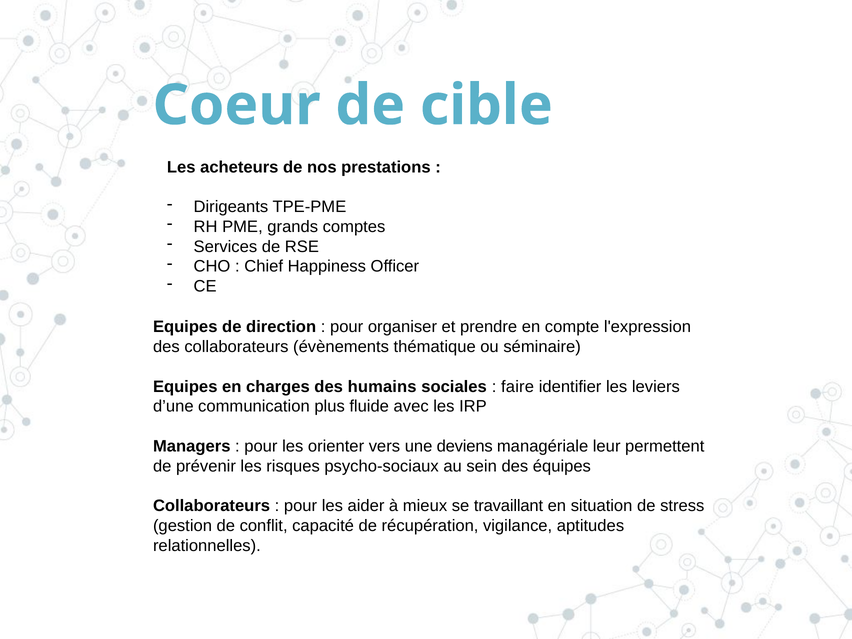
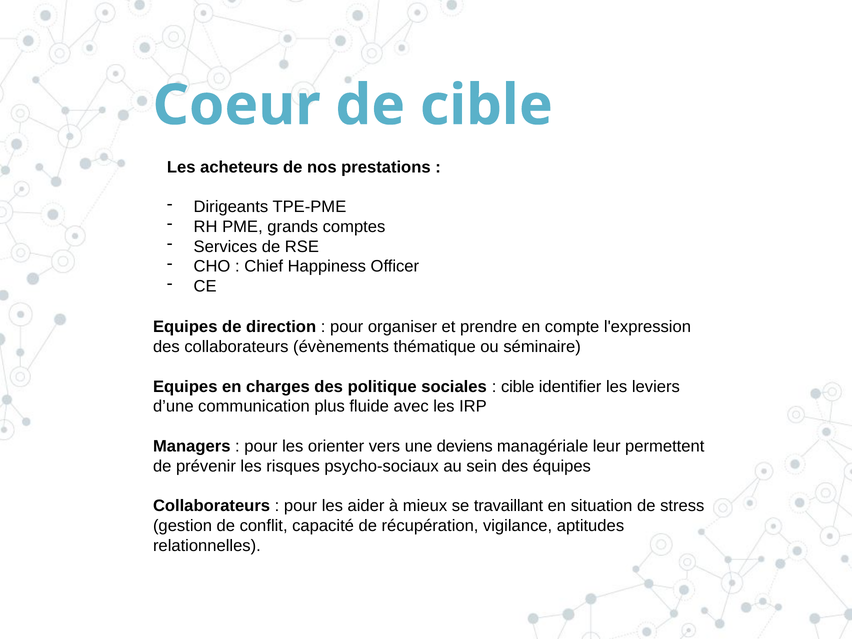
humains: humains -> politique
faire at (518, 387): faire -> cible
